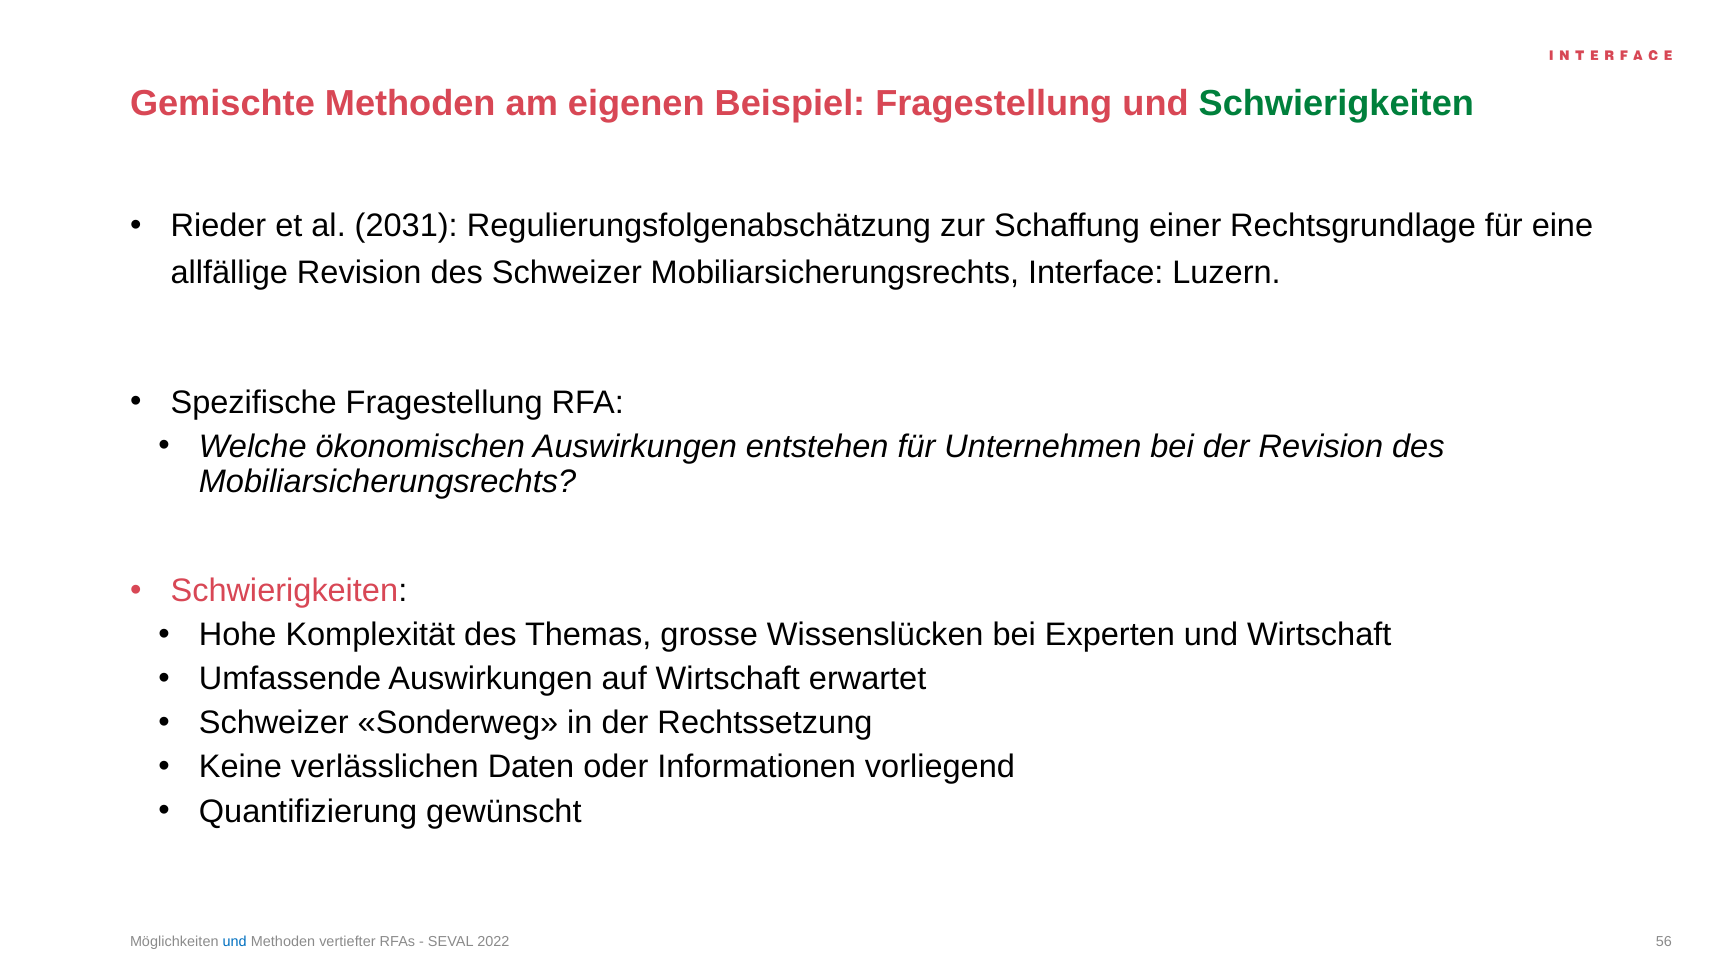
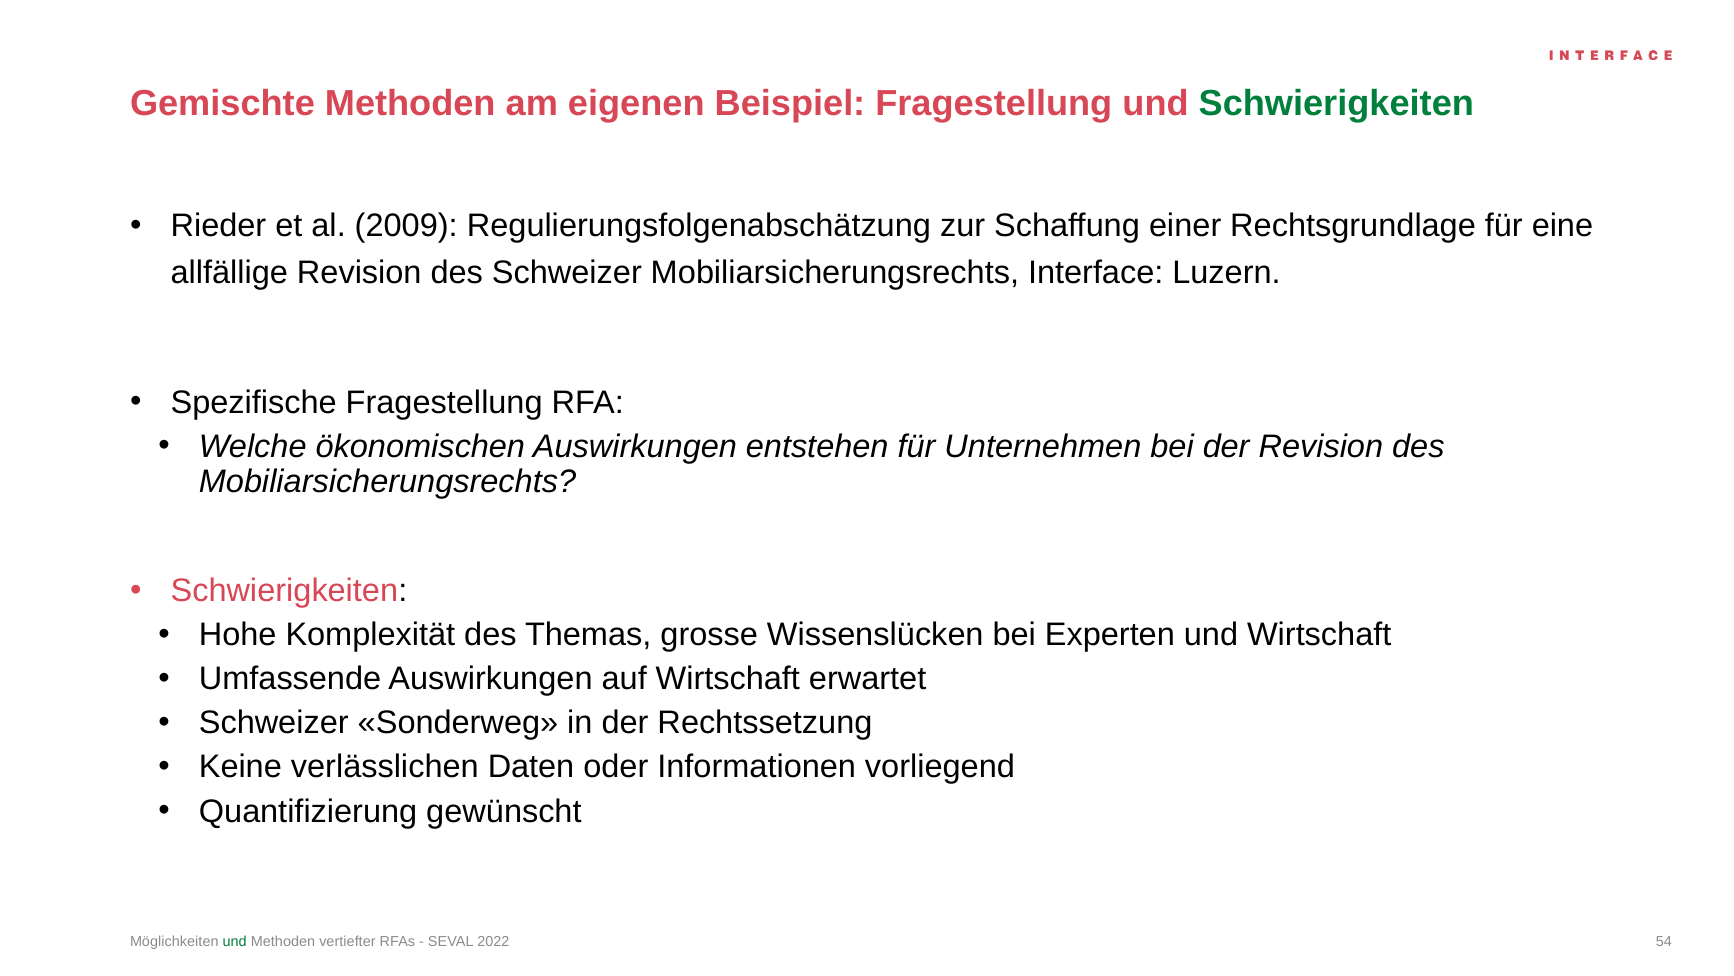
2031: 2031 -> 2009
und at (235, 942) colour: blue -> green
56: 56 -> 54
